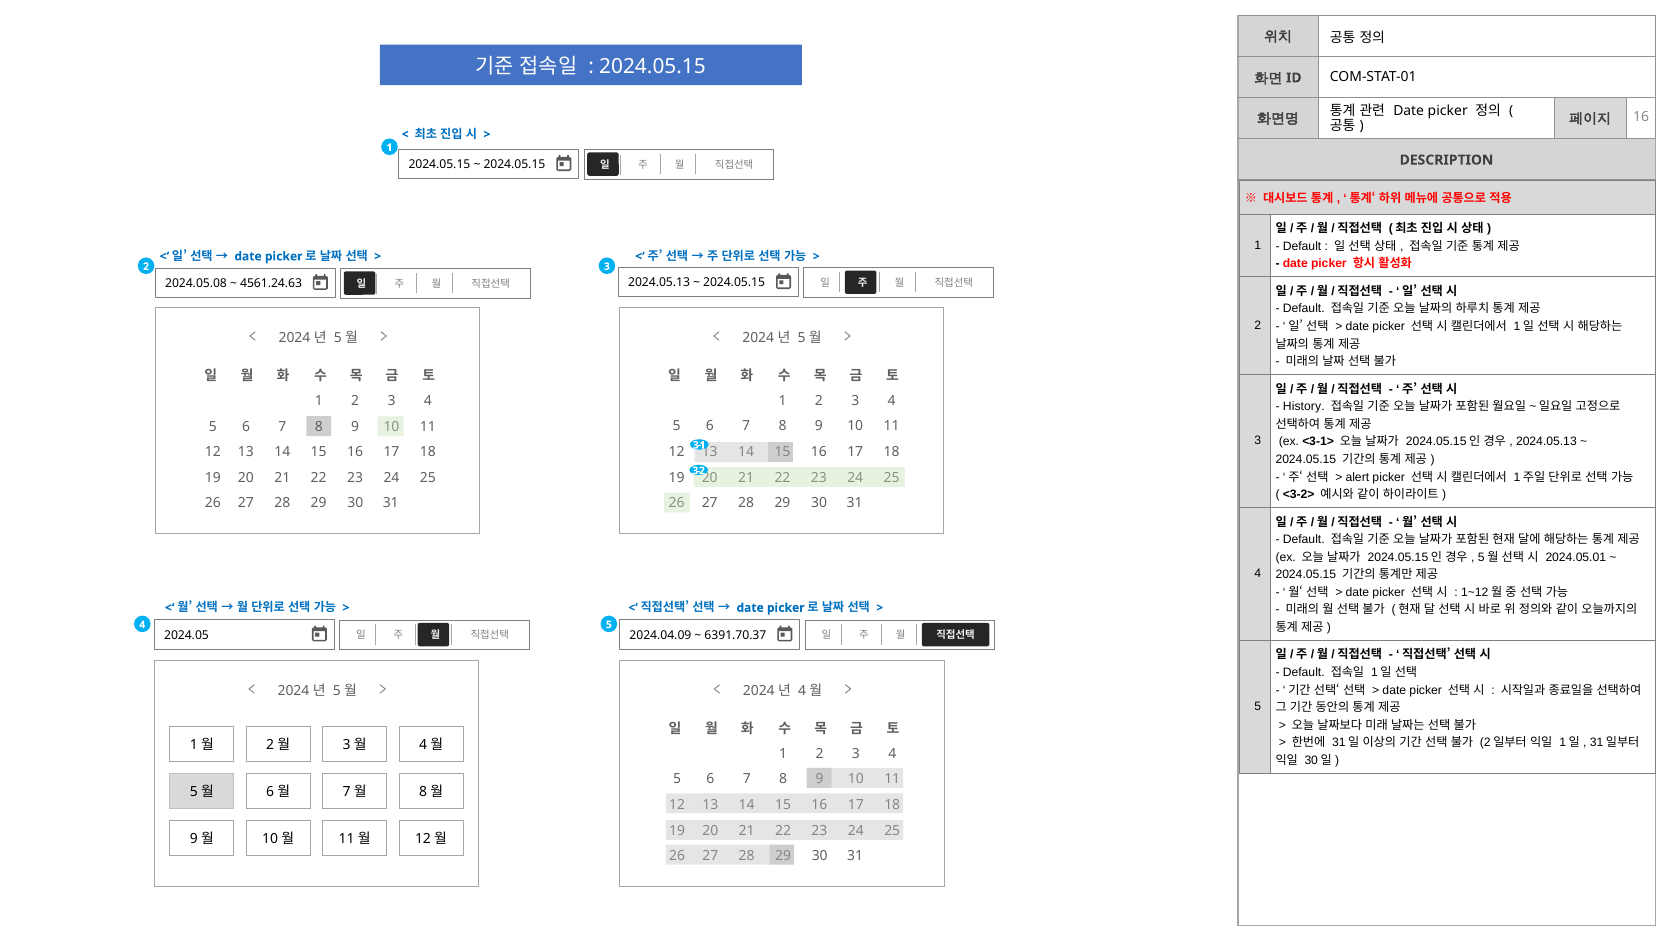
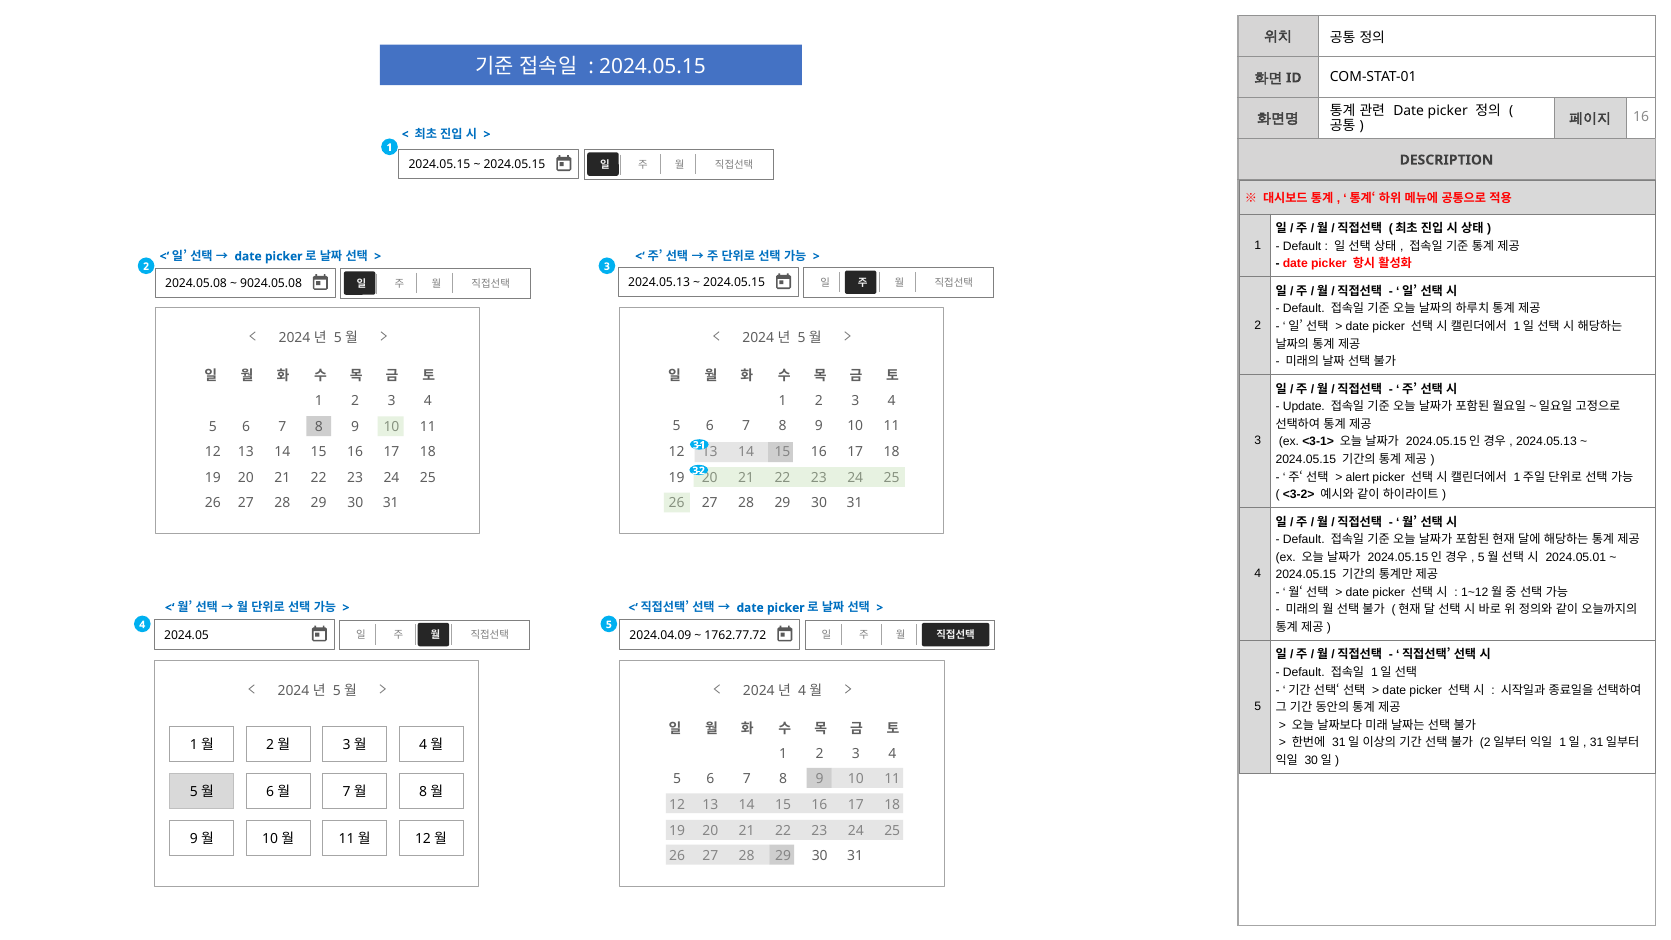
4561.24.63: 4561.24.63 -> 9024.05.08
History: History -> Update
6391.70.37: 6391.70.37 -> 1762.77.72
